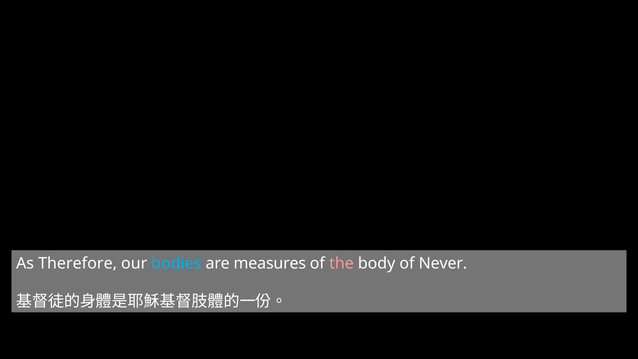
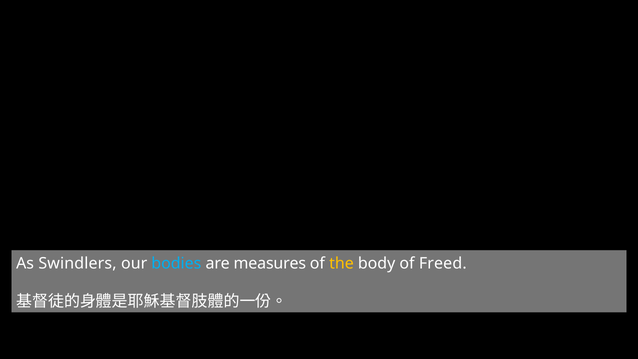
Therefore: Therefore -> Swindlers
the colour: pink -> yellow
Never: Never -> Freed
